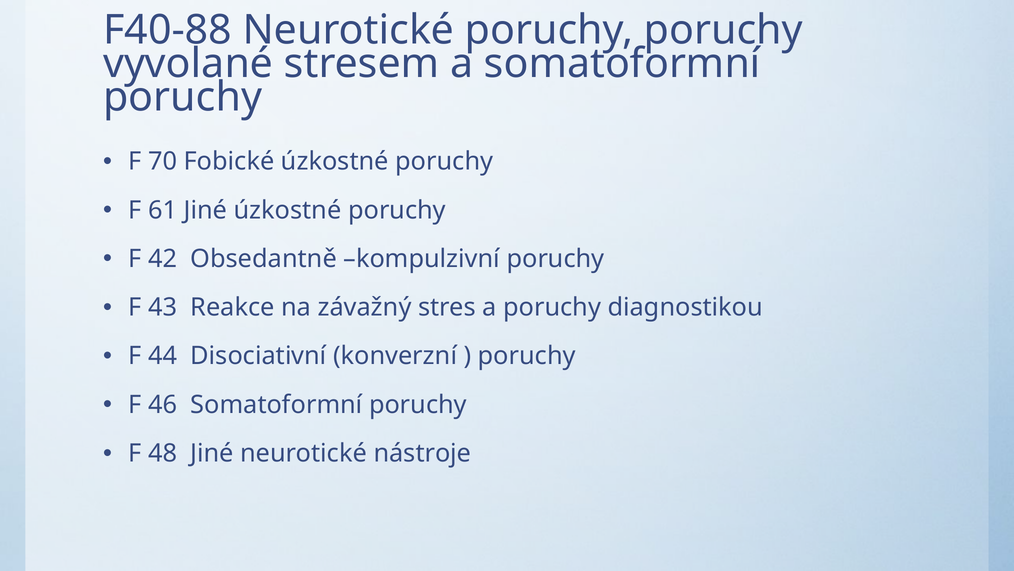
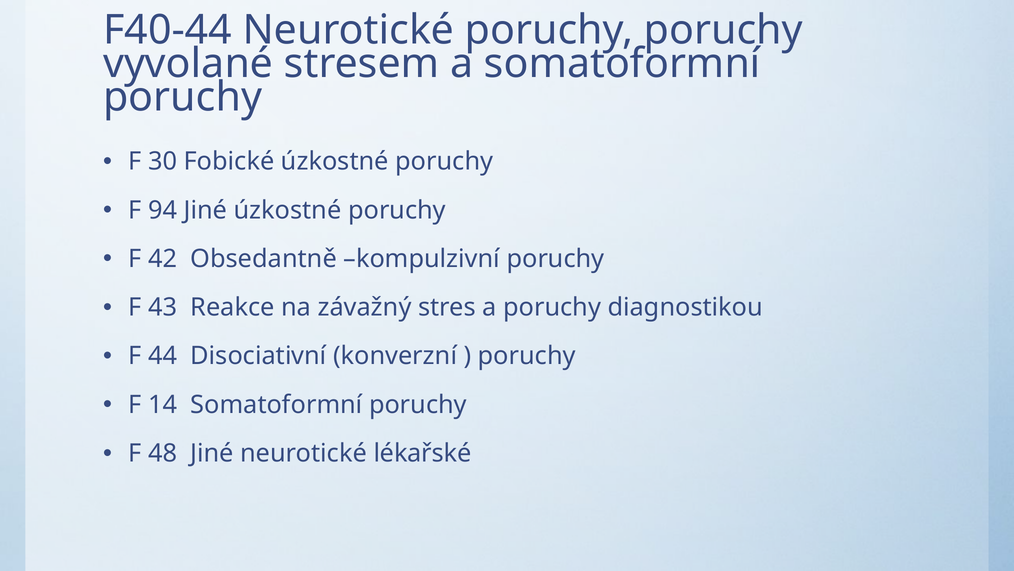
F40-88: F40-88 -> F40-44
70: 70 -> 30
61: 61 -> 94
46: 46 -> 14
nástroje: nástroje -> lékařské
